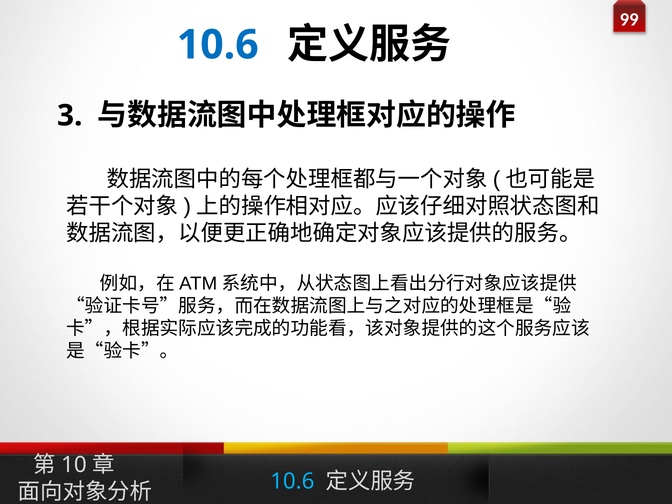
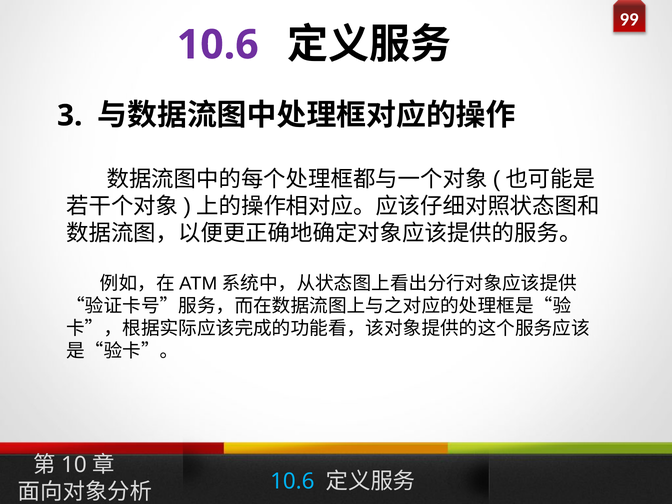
10.6 at (218, 45) colour: blue -> purple
